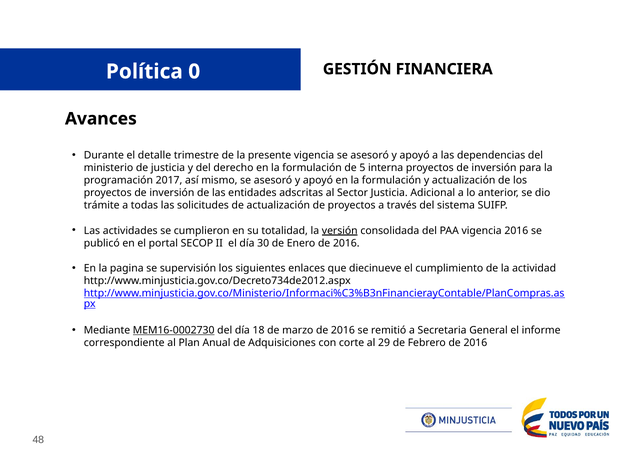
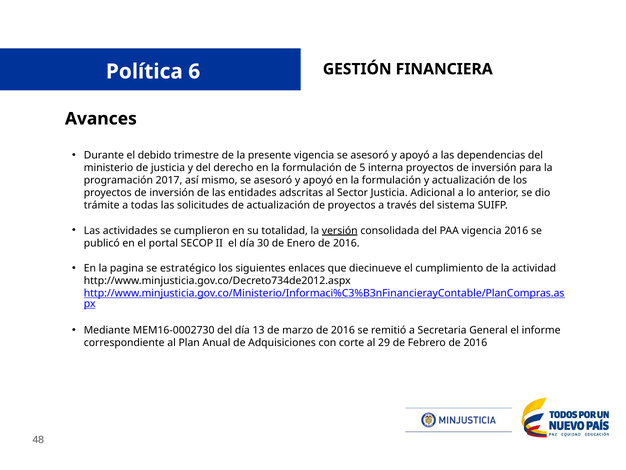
0: 0 -> 6
detalle: detalle -> debido
supervisión: supervisión -> estratégico
MEM16-0002730 underline: present -> none
18: 18 -> 13
